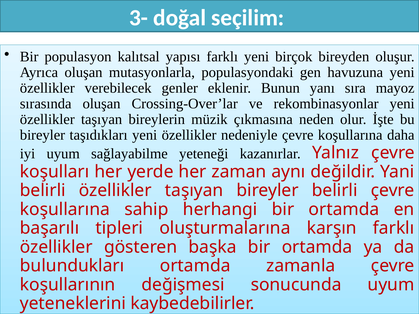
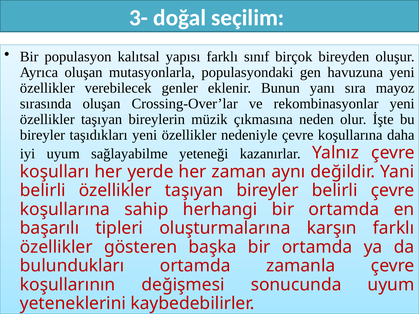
farklı yeni: yeni -> sınıf
